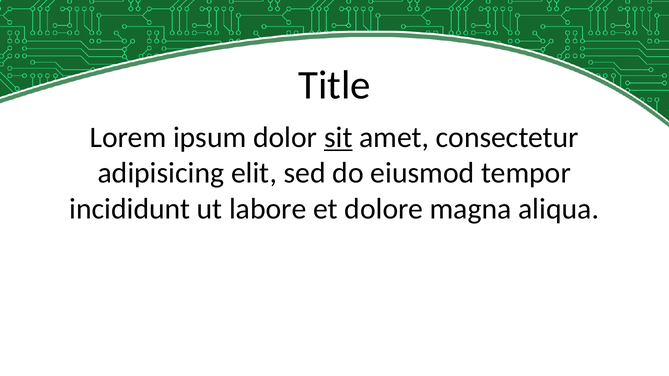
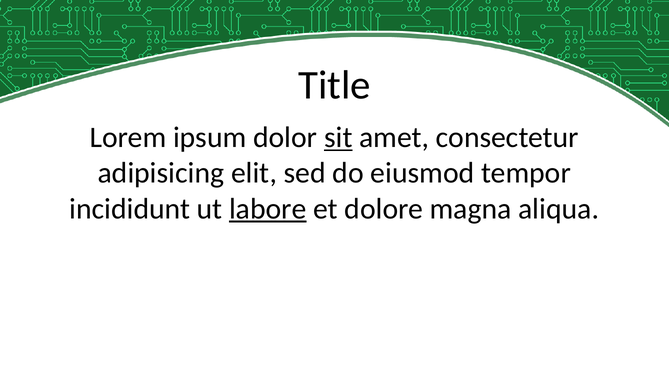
labore underline: none -> present
